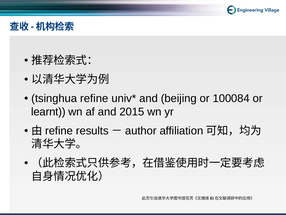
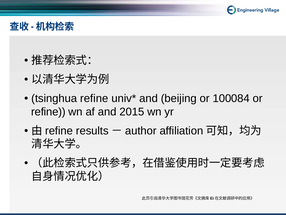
learnt at (48, 112): learnt -> refine
